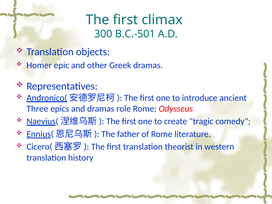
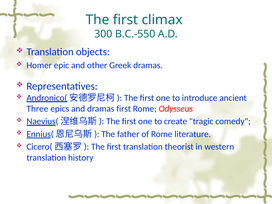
B.C.-501: B.C.-501 -> B.C.-550
dramas role: role -> first
